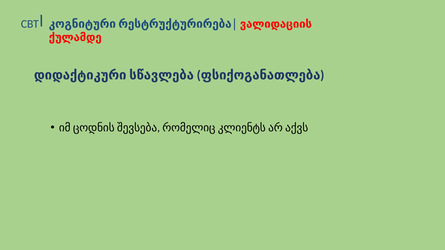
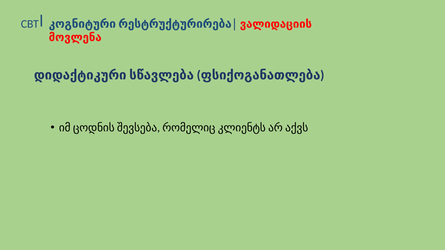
ქულამდე: ქულამდე -> მოვლენა
